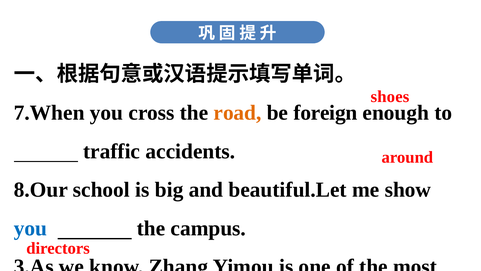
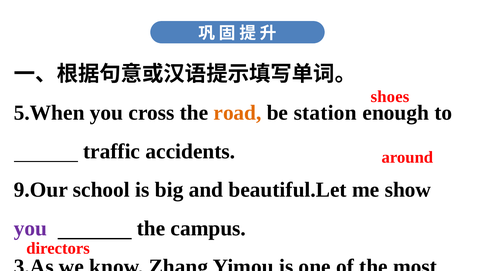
7.When: 7.When -> 5.When
foreign: foreign -> station
8.Our: 8.Our -> 9.Our
you at (31, 228) colour: blue -> purple
